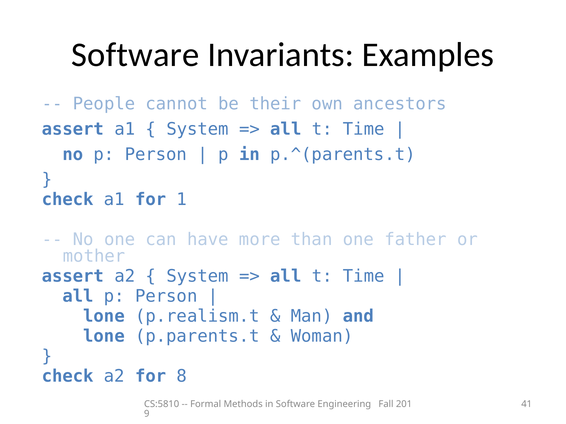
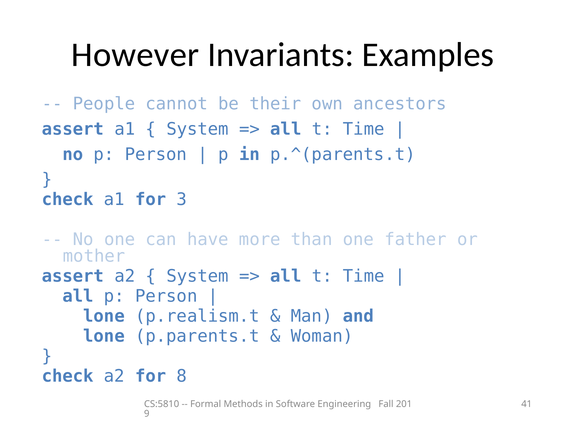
Software at (135, 55): Software -> However
1: 1 -> 3
